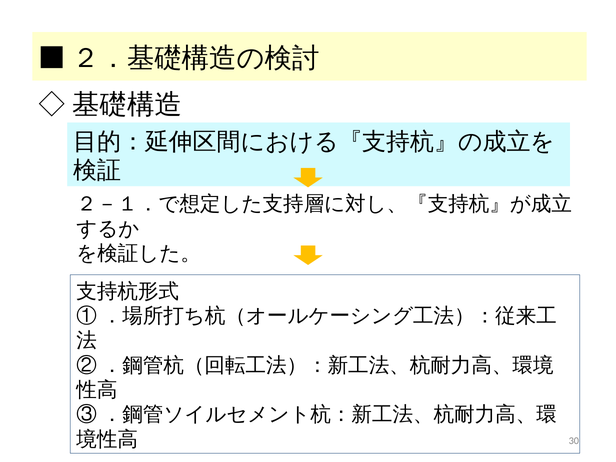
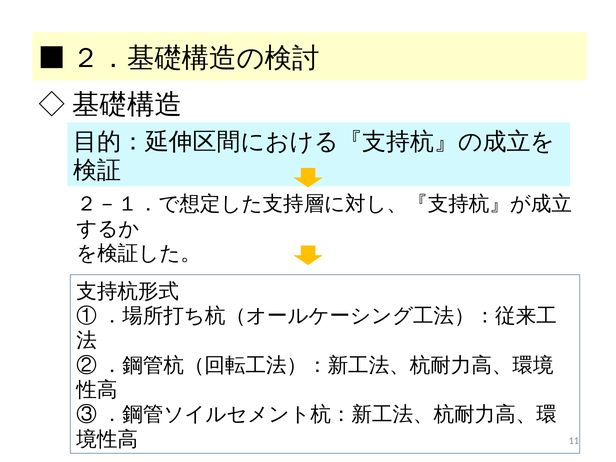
30: 30 -> 11
